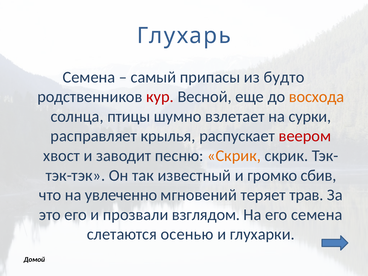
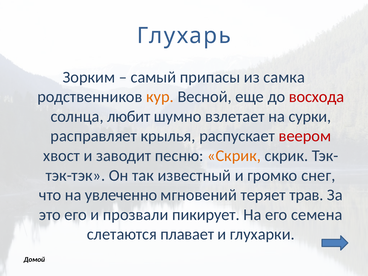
Семена at (89, 77): Семена -> Зорким
будто: будто -> самка
кур colour: red -> orange
восхода colour: orange -> red
птицы: птицы -> любит
сбив: сбив -> снег
взглядом: взглядом -> пикирует
осенью: осенью -> плавает
